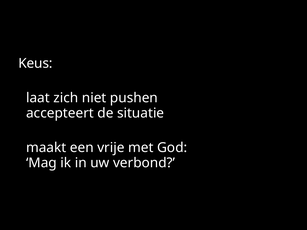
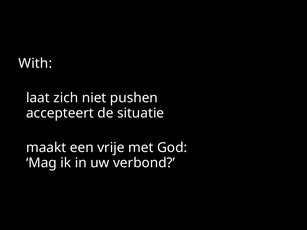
Keus: Keus -> With
